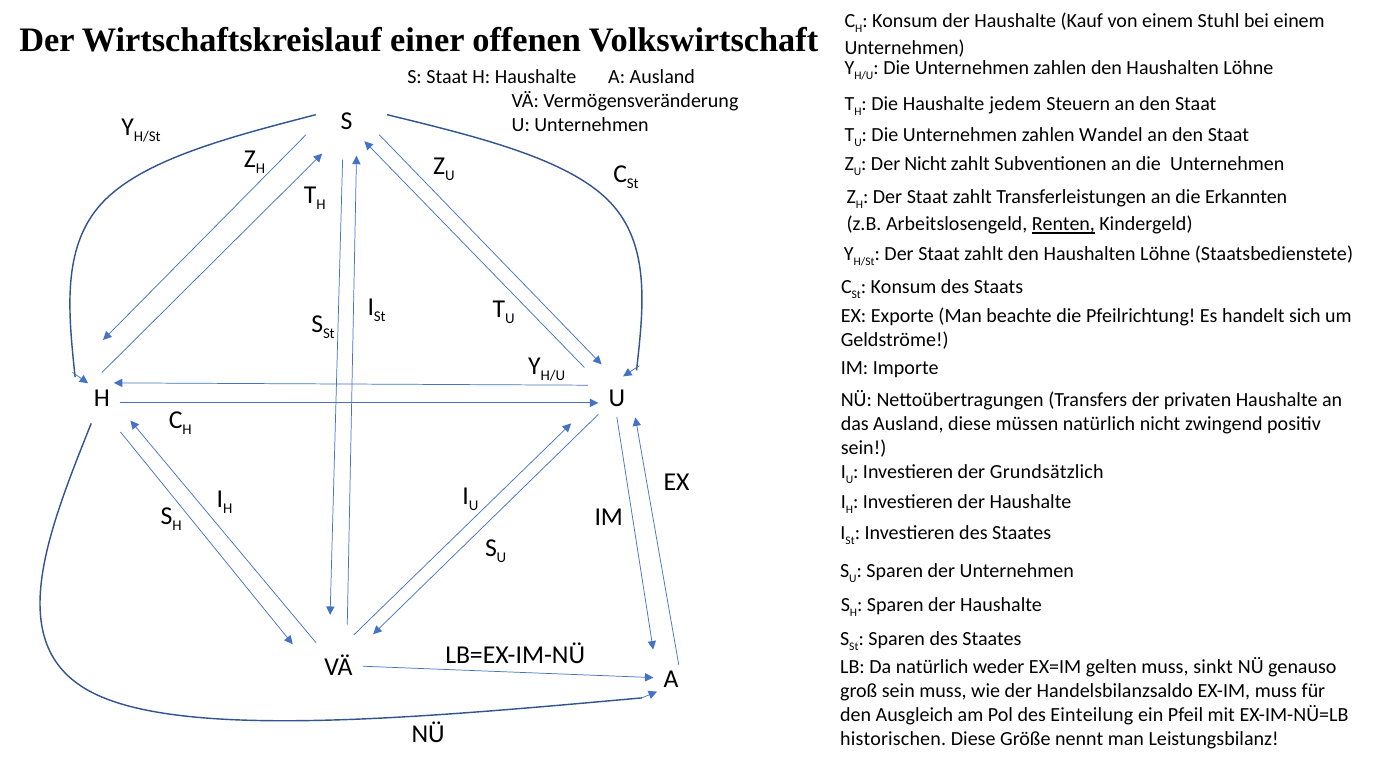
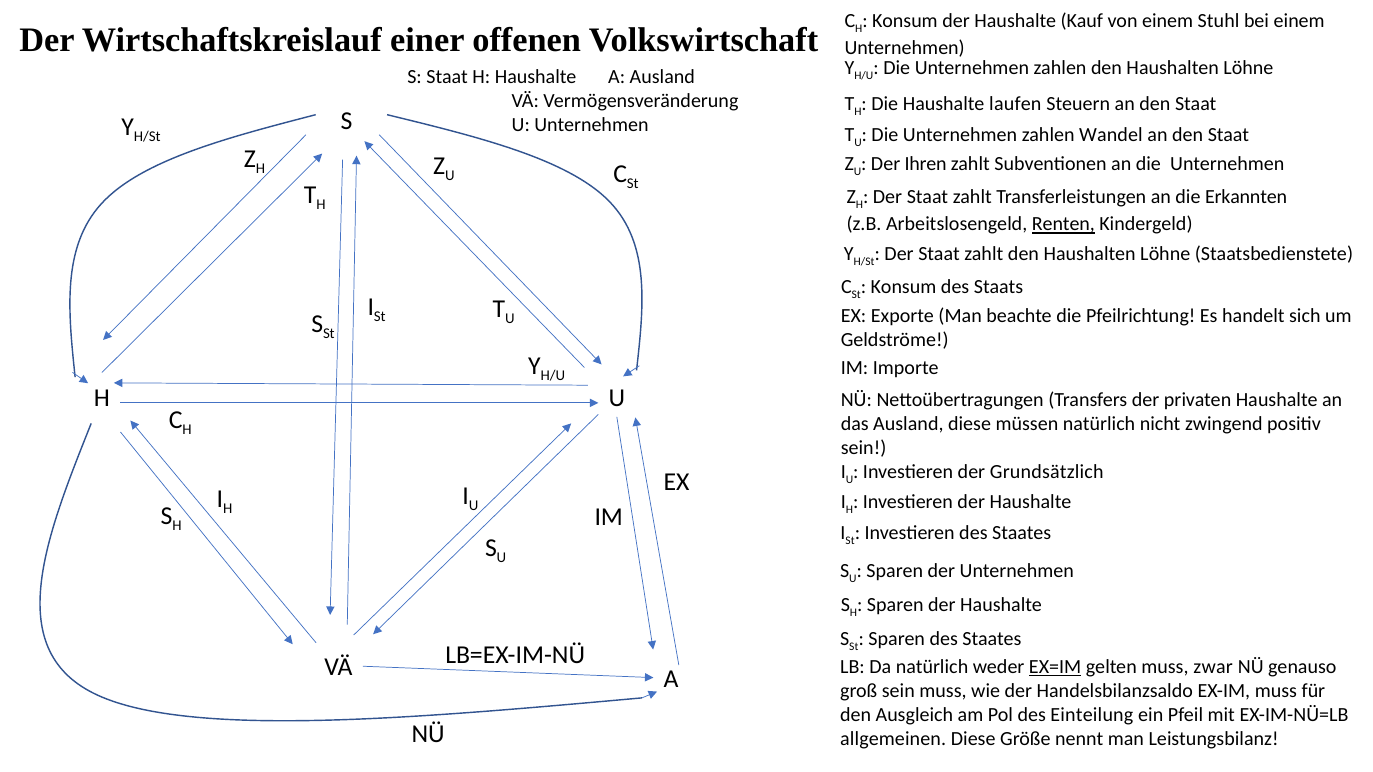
jedem: jedem -> laufen
Der Nicht: Nicht -> Ihren
EX=IM underline: none -> present
sinkt: sinkt -> zwar
historischen: historischen -> allgemeinen
